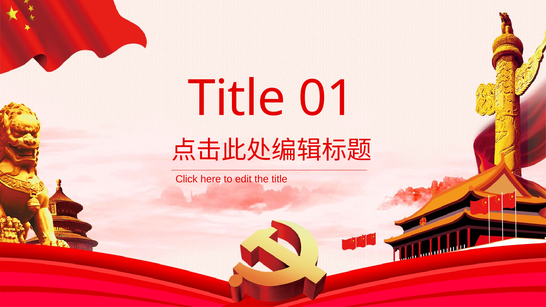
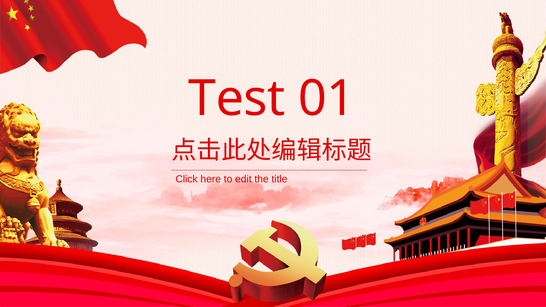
Title at (237, 99): Title -> Test
